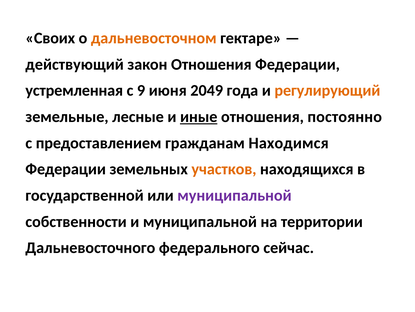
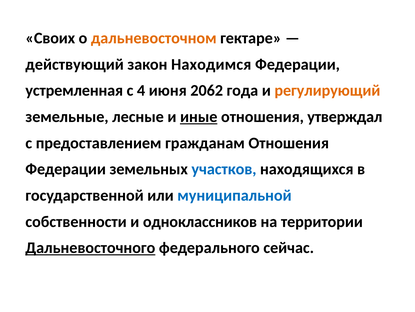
закон Отношения: Отношения -> Находимся
9: 9 -> 4
2049: 2049 -> 2062
постоянно: постоянно -> утверждал
гражданам Находимся: Находимся -> Отношения
участков colour: orange -> blue
муниципальной at (234, 195) colour: purple -> blue
и муниципальной: муниципальной -> одноклассников
Дальневосточного underline: none -> present
